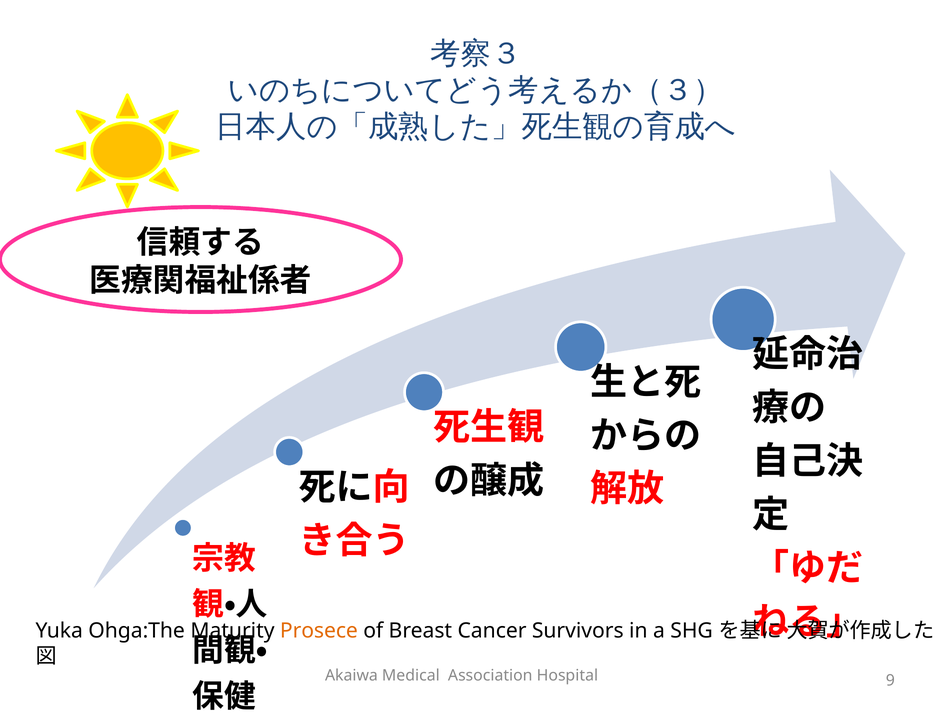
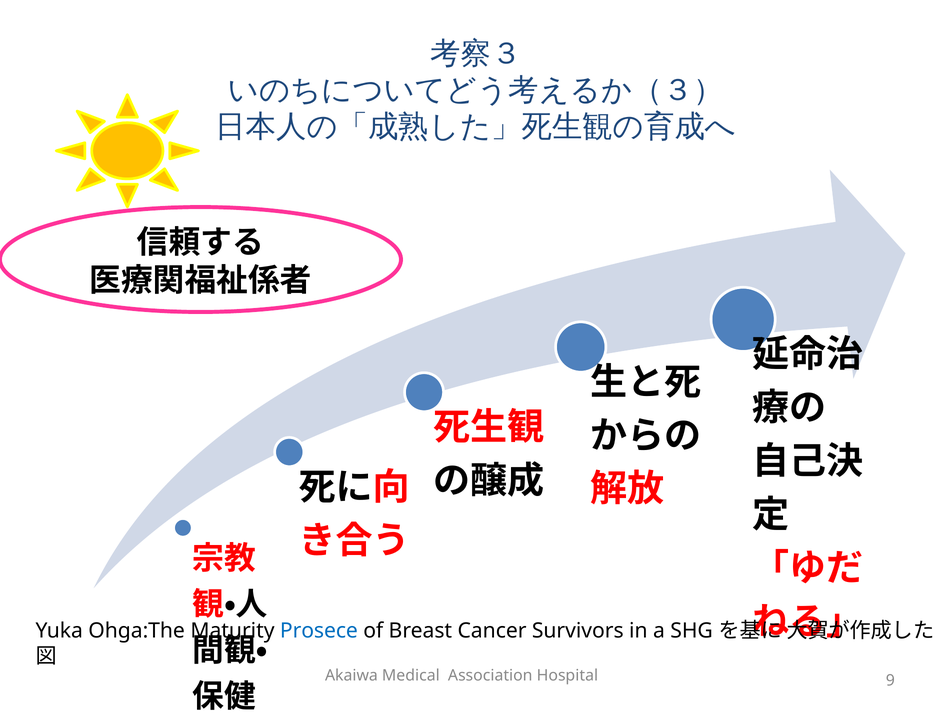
Prosece colour: orange -> blue
